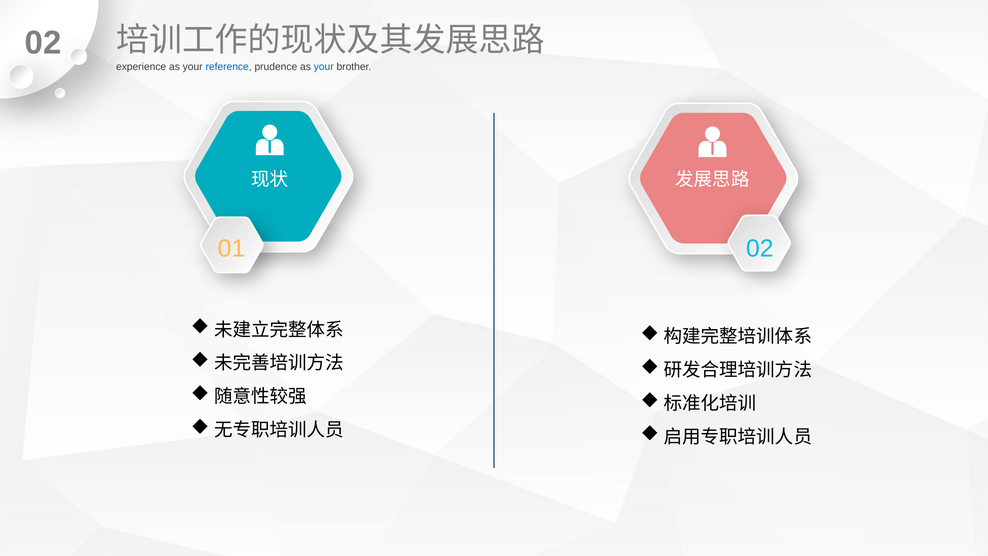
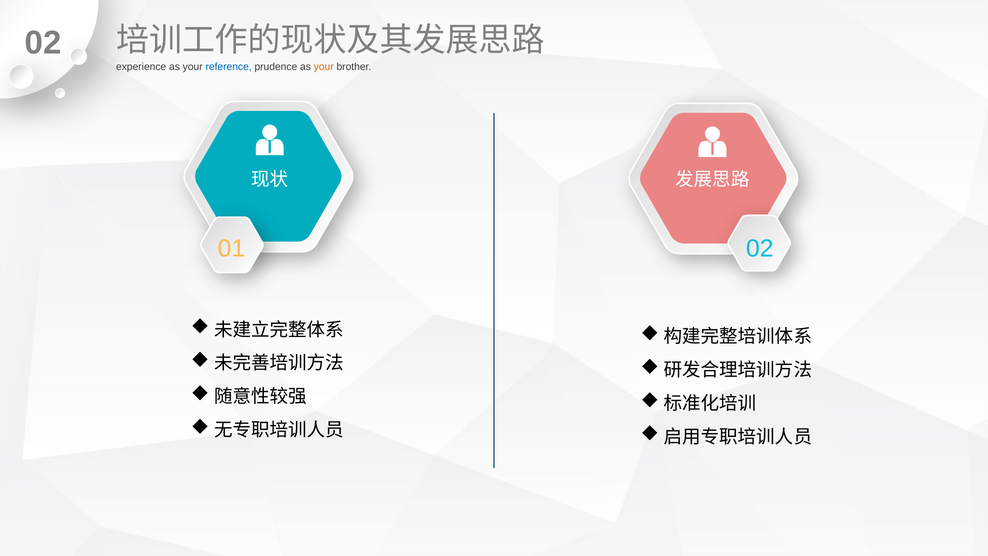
your at (324, 67) colour: blue -> orange
